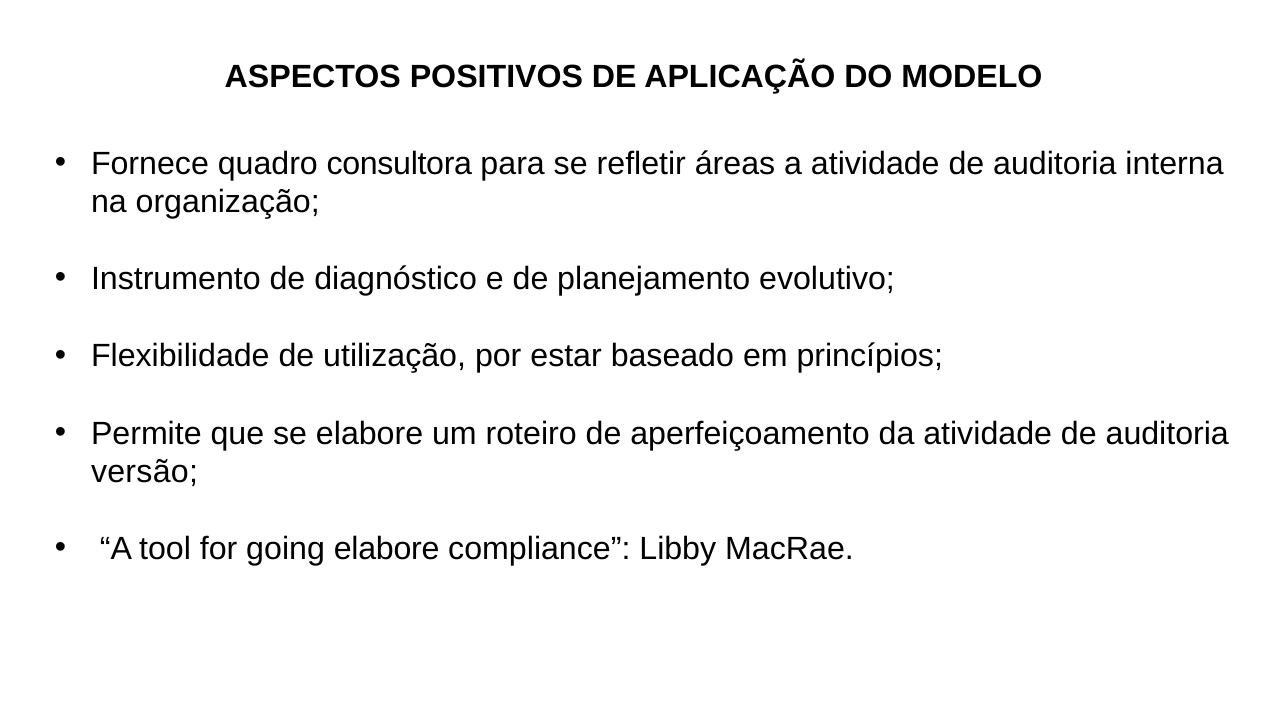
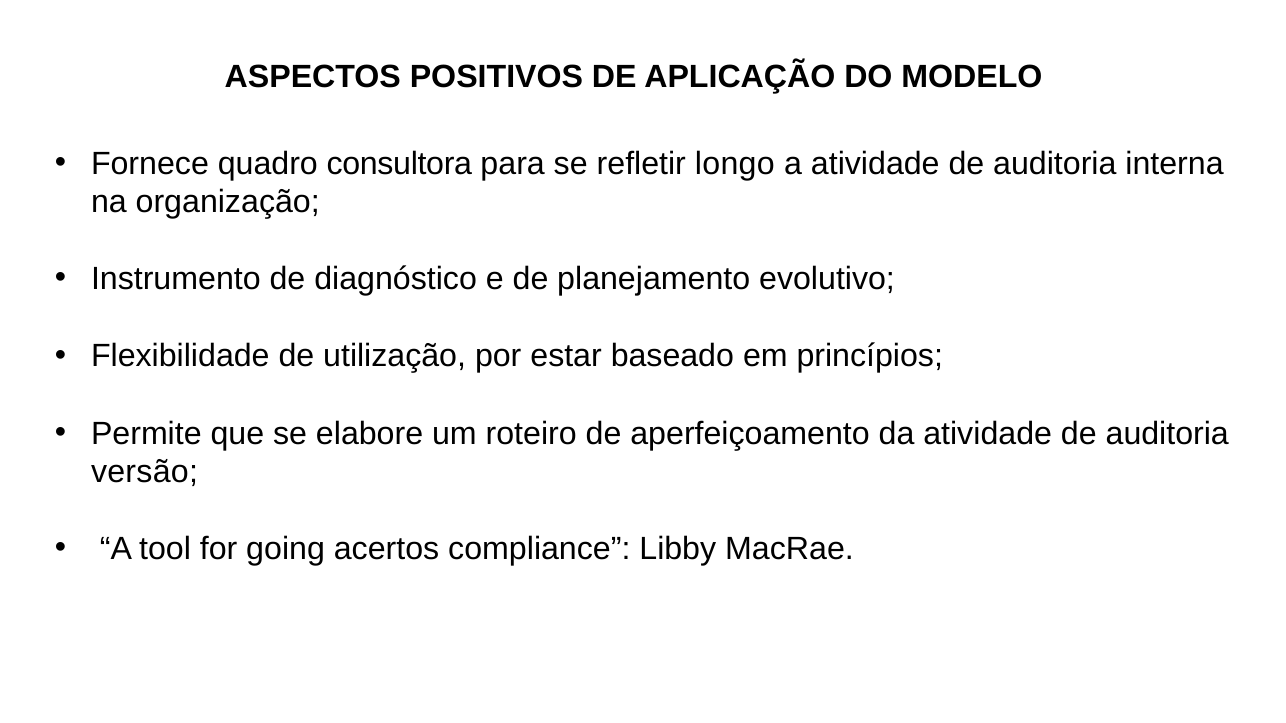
áreas: áreas -> longo
going elabore: elabore -> acertos
